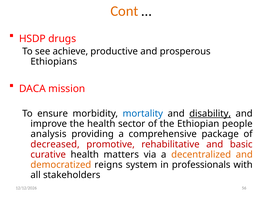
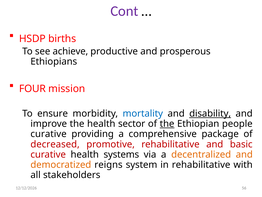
Cont colour: orange -> purple
drugs: drugs -> births
DACA: DACA -> FOUR
the at (167, 124) underline: none -> present
analysis at (49, 134): analysis -> curative
matters: matters -> systems
in professionals: professionals -> rehabilitative
